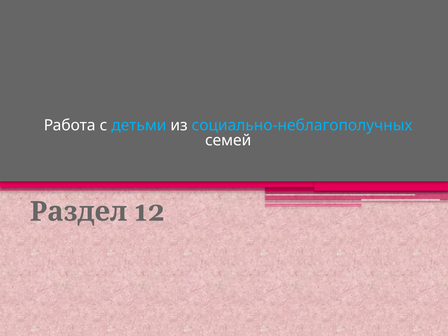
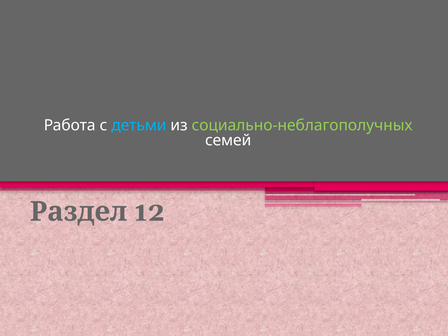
социально-неблагополучных colour: light blue -> light green
